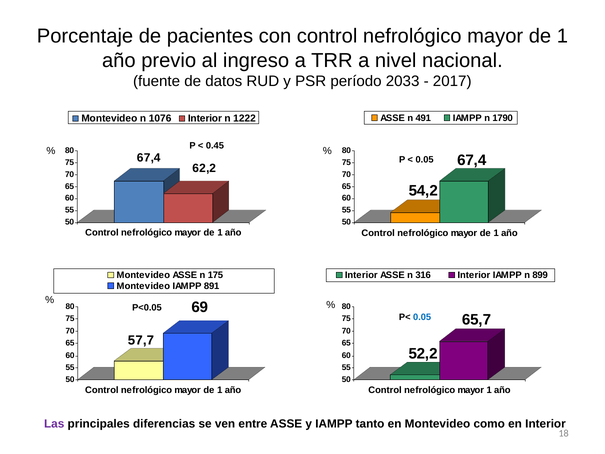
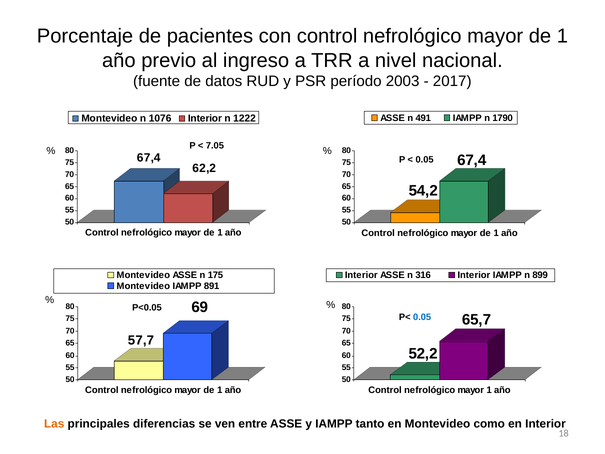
2033: 2033 -> 2003
0.45: 0.45 -> 7.05
Las colour: purple -> orange
